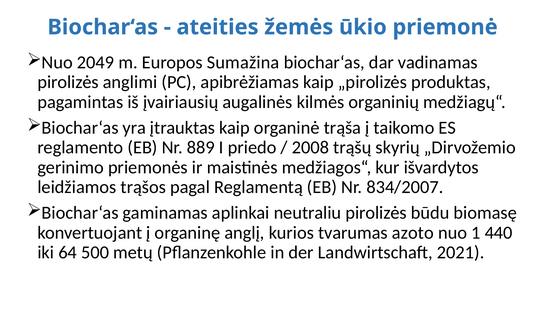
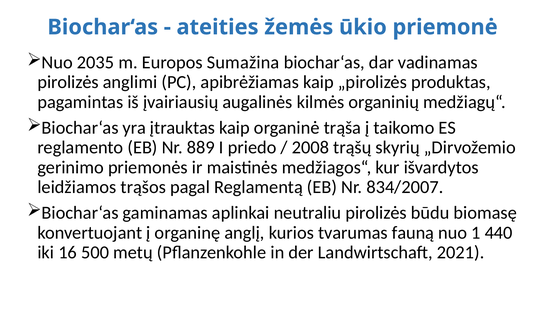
2049: 2049 -> 2035
azoto: azoto -> fauną
64: 64 -> 16
